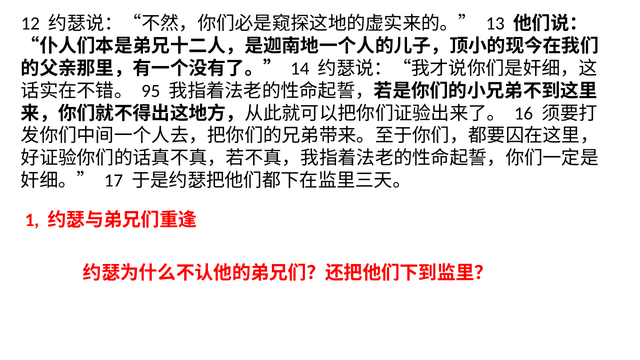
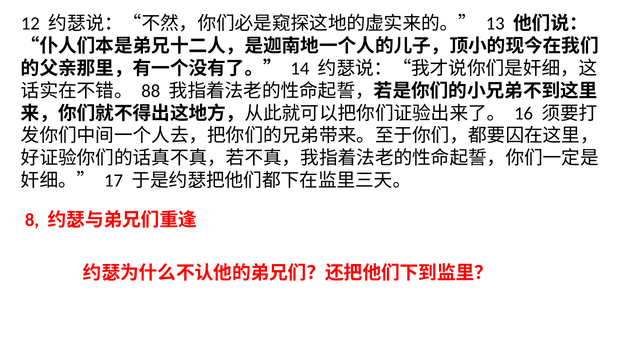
95: 95 -> 88
1: 1 -> 8
